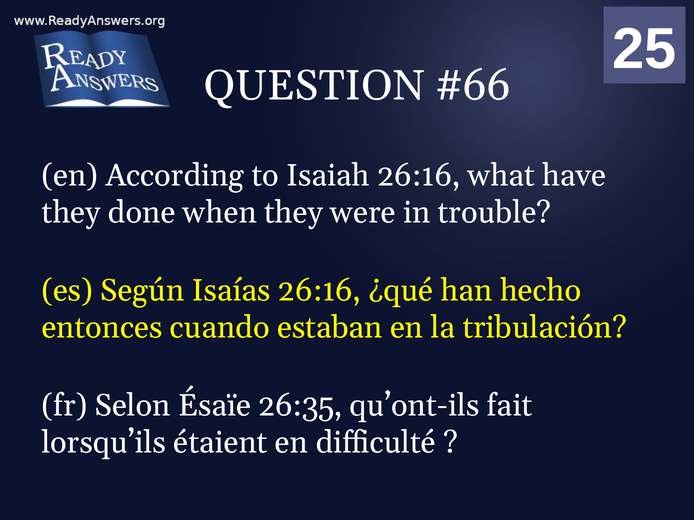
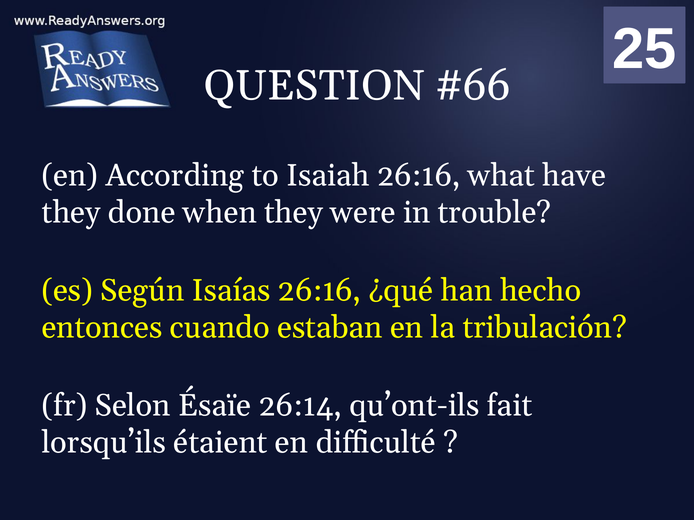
26:35: 26:35 -> 26:14
